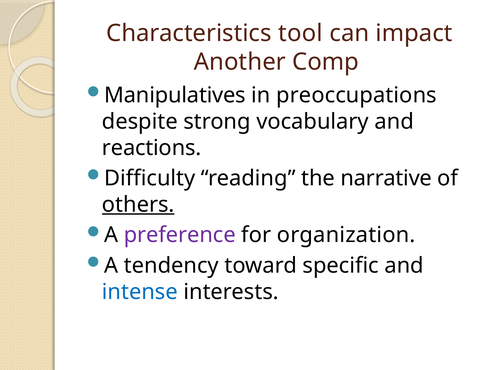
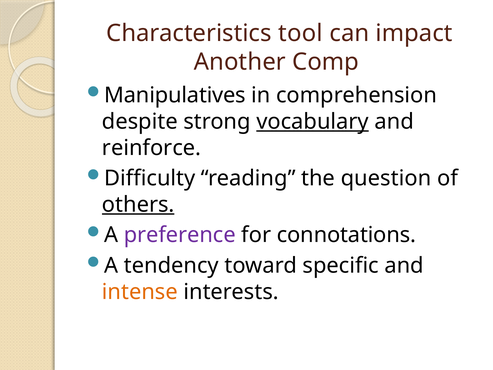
preoccupations: preoccupations -> comprehension
vocabulary underline: none -> present
reactions: reactions -> reinforce
narrative: narrative -> question
organization: organization -> connotations
intense colour: blue -> orange
